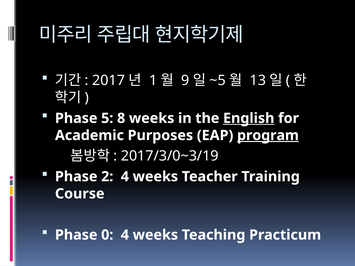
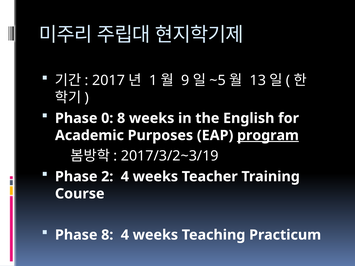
5: 5 -> 0
English underline: present -> none
2017/3/0~3/19: 2017/3/0~3/19 -> 2017/3/2~3/19
Phase 0: 0 -> 8
